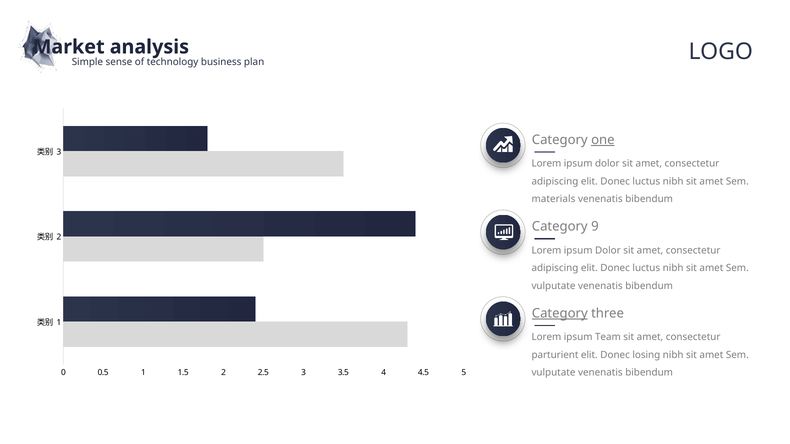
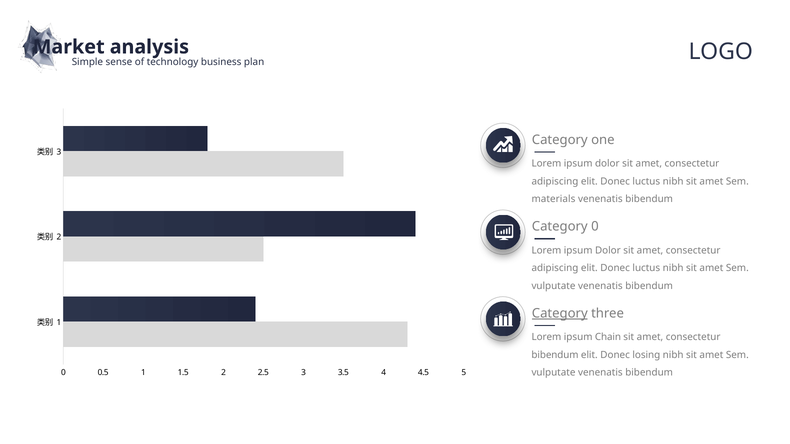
one underline: present -> none
Category 9: 9 -> 0
Team: Team -> Chain
parturient at (555, 355): parturient -> bibendum
